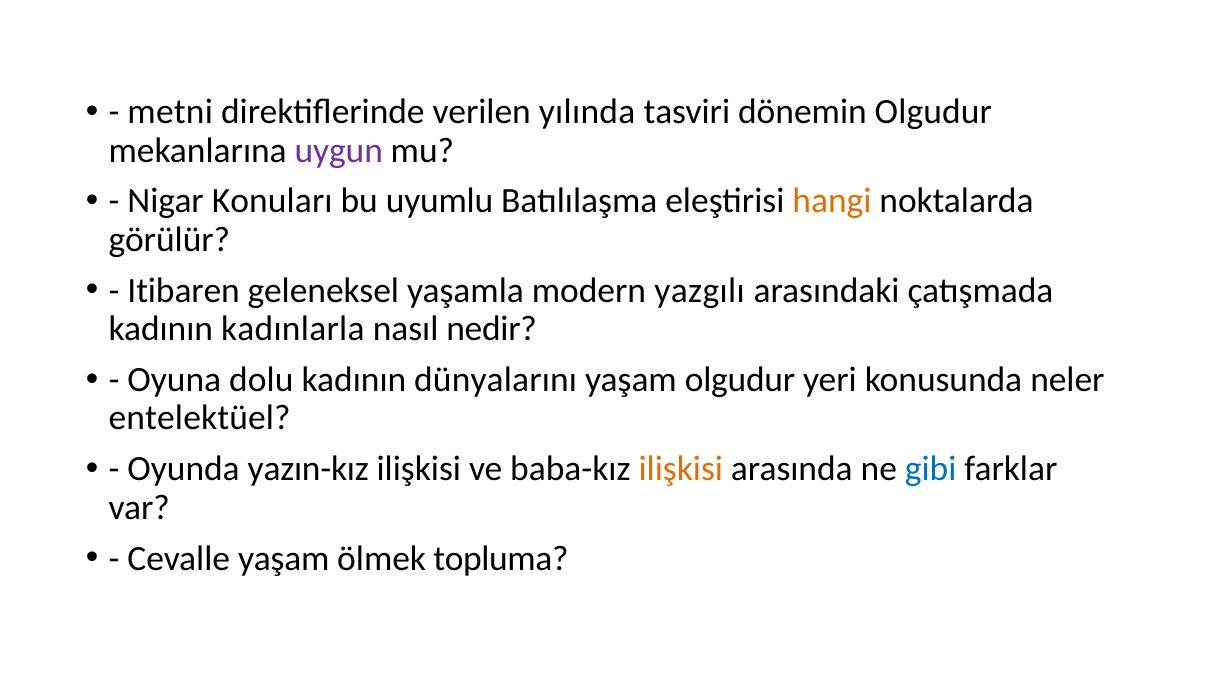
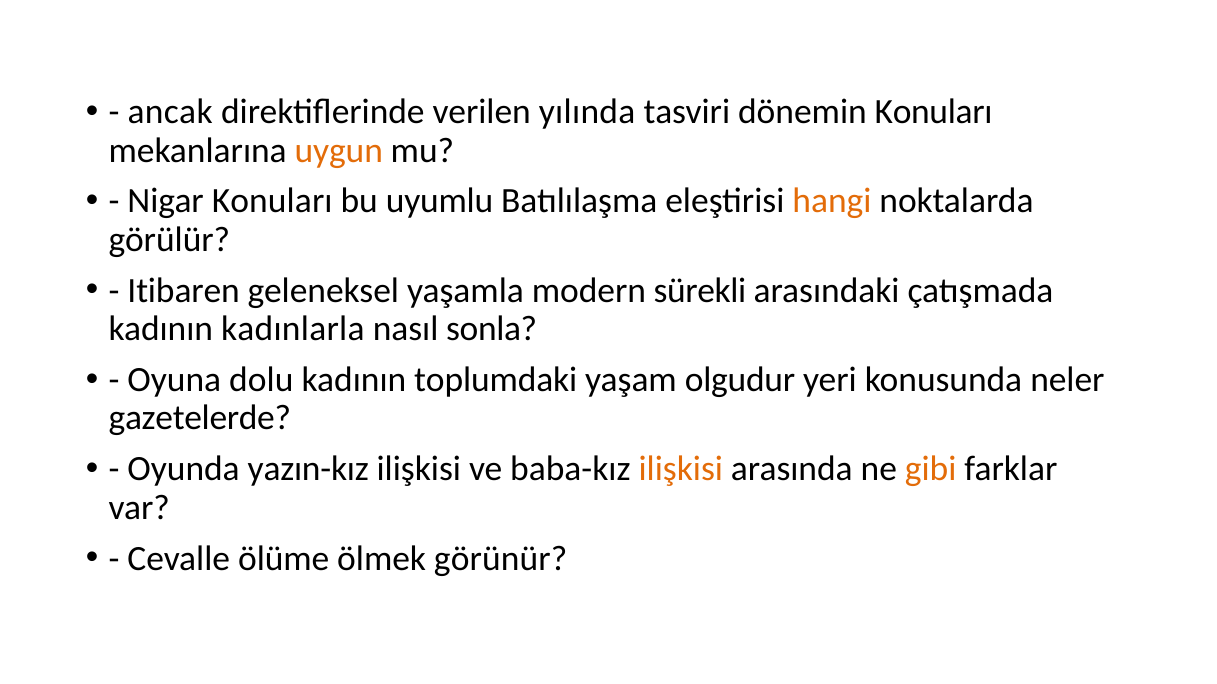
metni: metni -> ancak
dönemin Olgudur: Olgudur -> Konuları
uygun colour: purple -> orange
yazgılı: yazgılı -> sürekli
nedir: nedir -> sonla
dünyalarını: dünyalarını -> toplumdaki
entelektüel: entelektüel -> gazetelerde
gibi colour: blue -> orange
Cevalle yaşam: yaşam -> ölüme
topluma: topluma -> görünür
